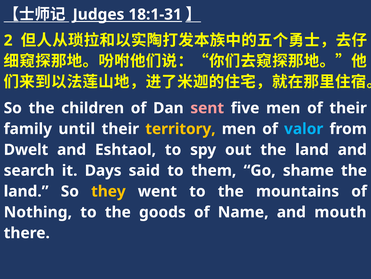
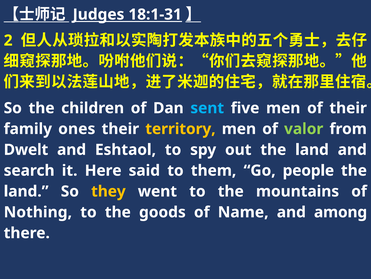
sent colour: pink -> light blue
until: until -> ones
valor colour: light blue -> light green
Days: Days -> Here
shame: shame -> people
mouth: mouth -> among
